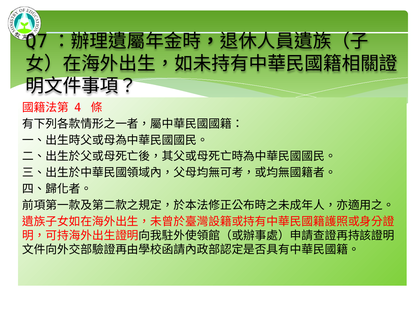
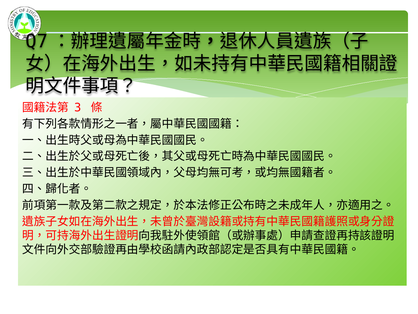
4: 4 -> 3
